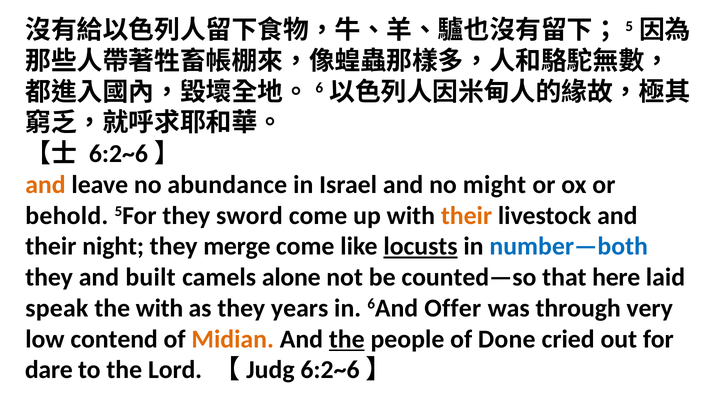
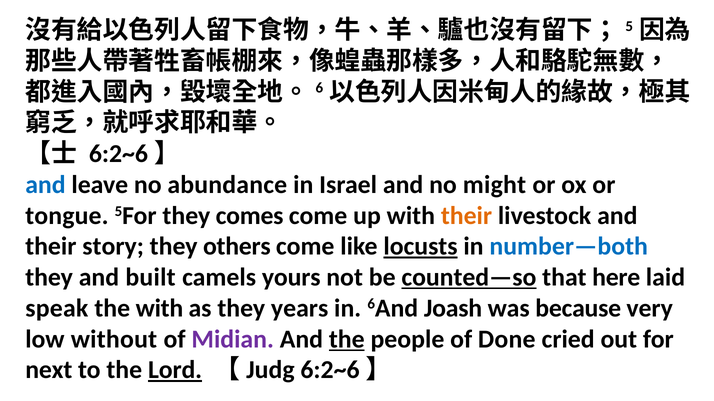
and at (45, 185) colour: orange -> blue
behold: behold -> tongue
sword: sword -> comes
night: night -> story
merge: merge -> others
alone: alone -> yours
counted—so underline: none -> present
Offer: Offer -> Joash
through: through -> because
contend: contend -> without
Midian colour: orange -> purple
dare: dare -> next
Lord underline: none -> present
